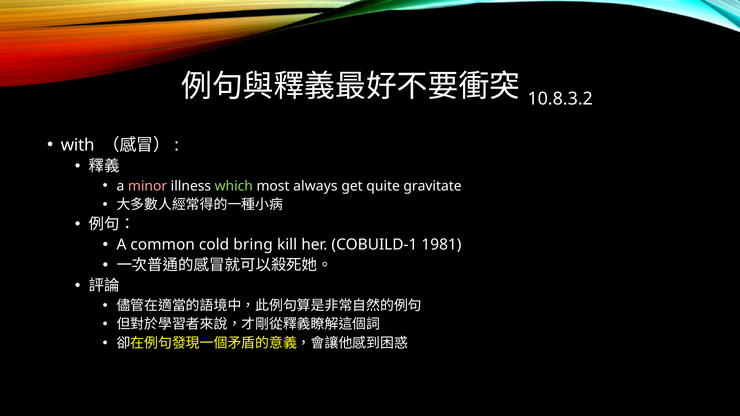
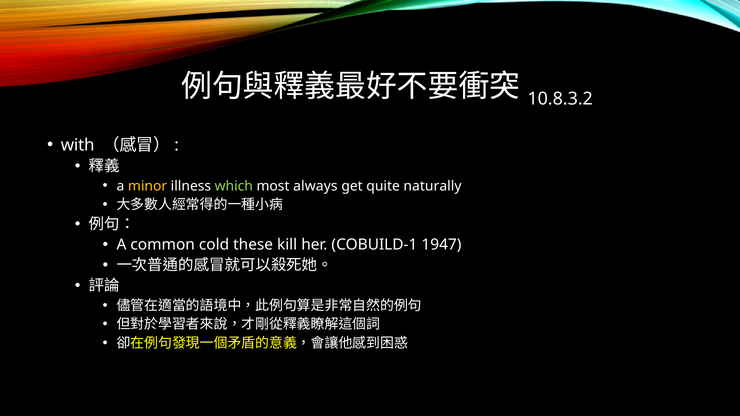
minor colour: pink -> yellow
gravitate: gravitate -> naturally
bring: bring -> these
1981: 1981 -> 1947
